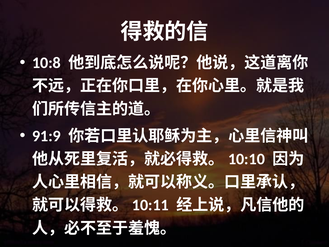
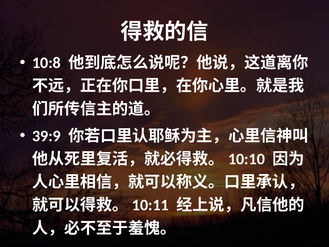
91:9: 91:9 -> 39:9
